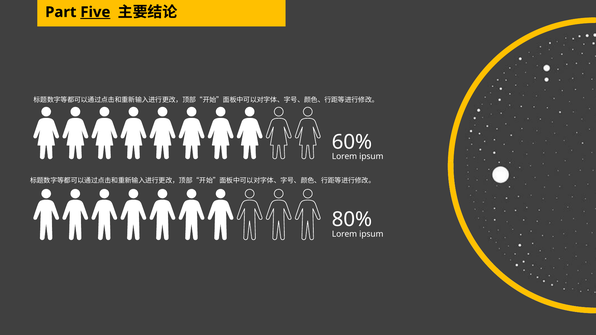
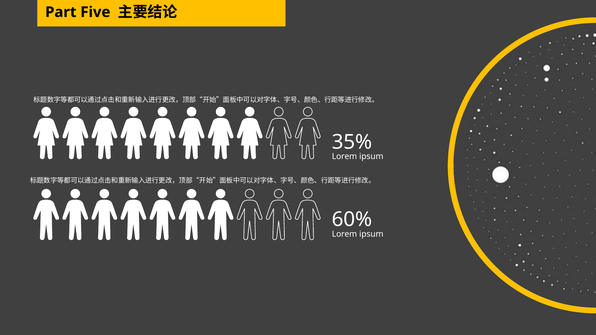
Five underline: present -> none
60%: 60% -> 35%
80%: 80% -> 60%
